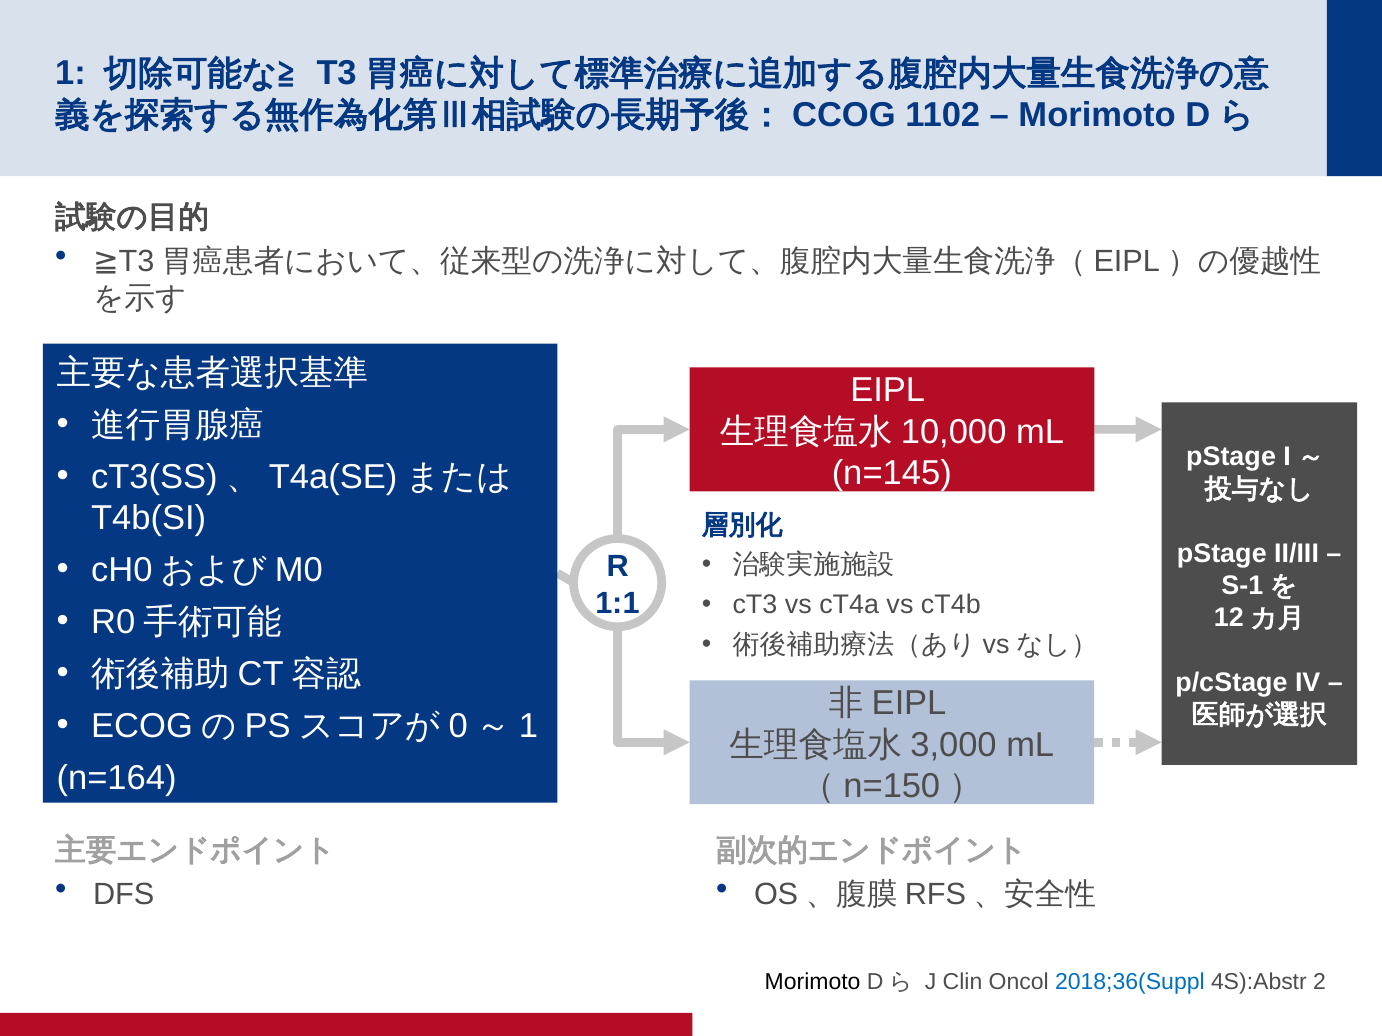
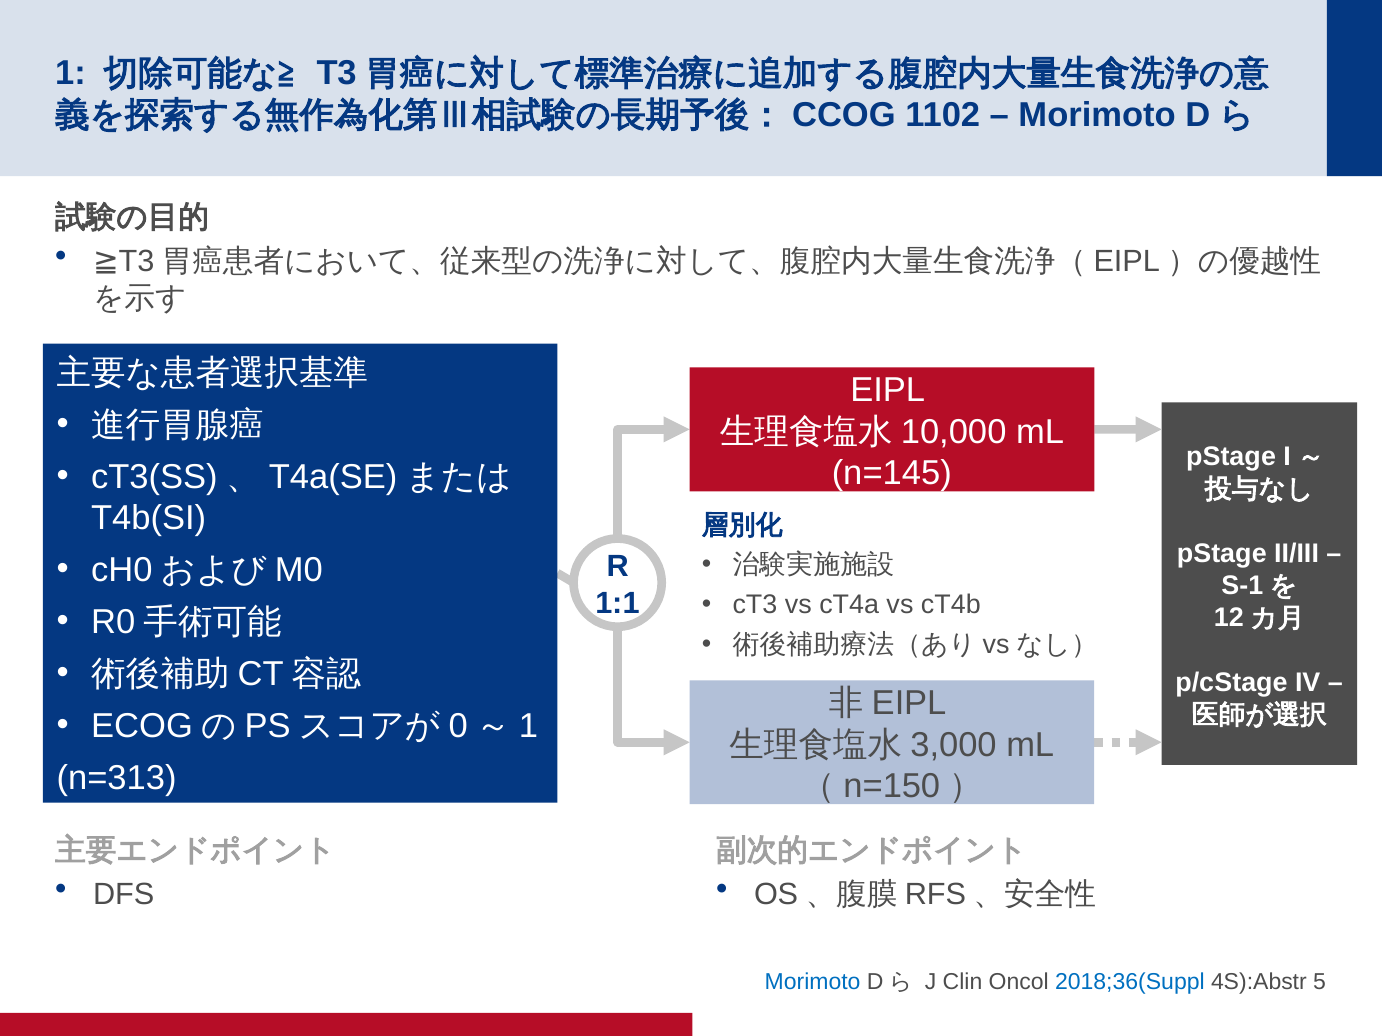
n=164: n=164 -> n=313
Morimoto at (813, 983) colour: black -> blue
2: 2 -> 5
